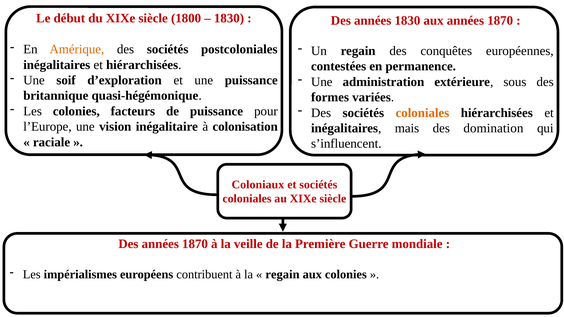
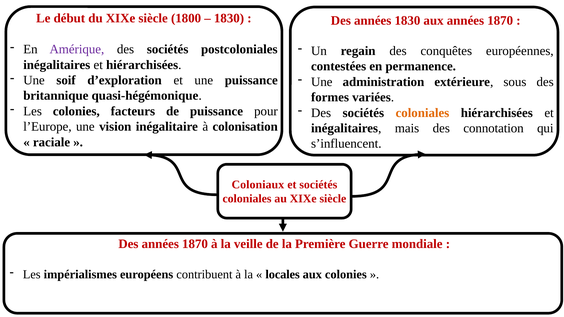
Amérique colour: orange -> purple
domination: domination -> connotation
regain at (282, 275): regain -> locales
